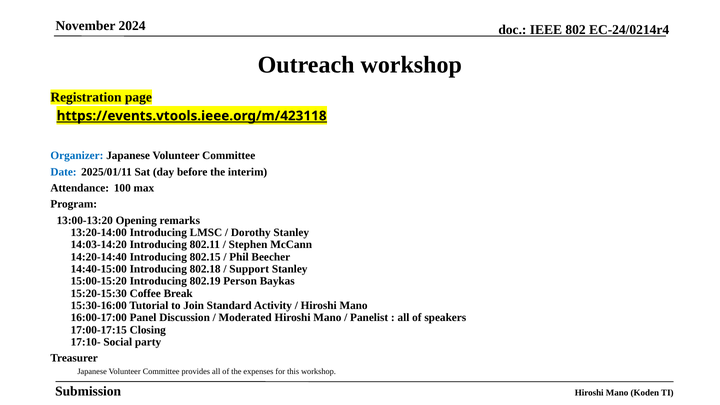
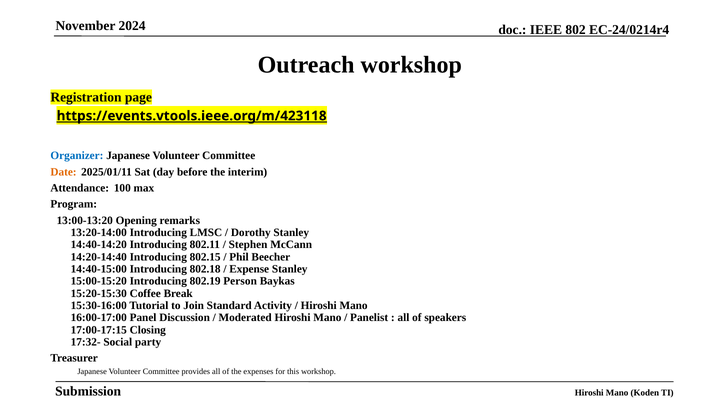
Date colour: blue -> orange
14:03-14:20: 14:03-14:20 -> 14:40-14:20
Support: Support -> Expense
17:10-: 17:10- -> 17:32-
